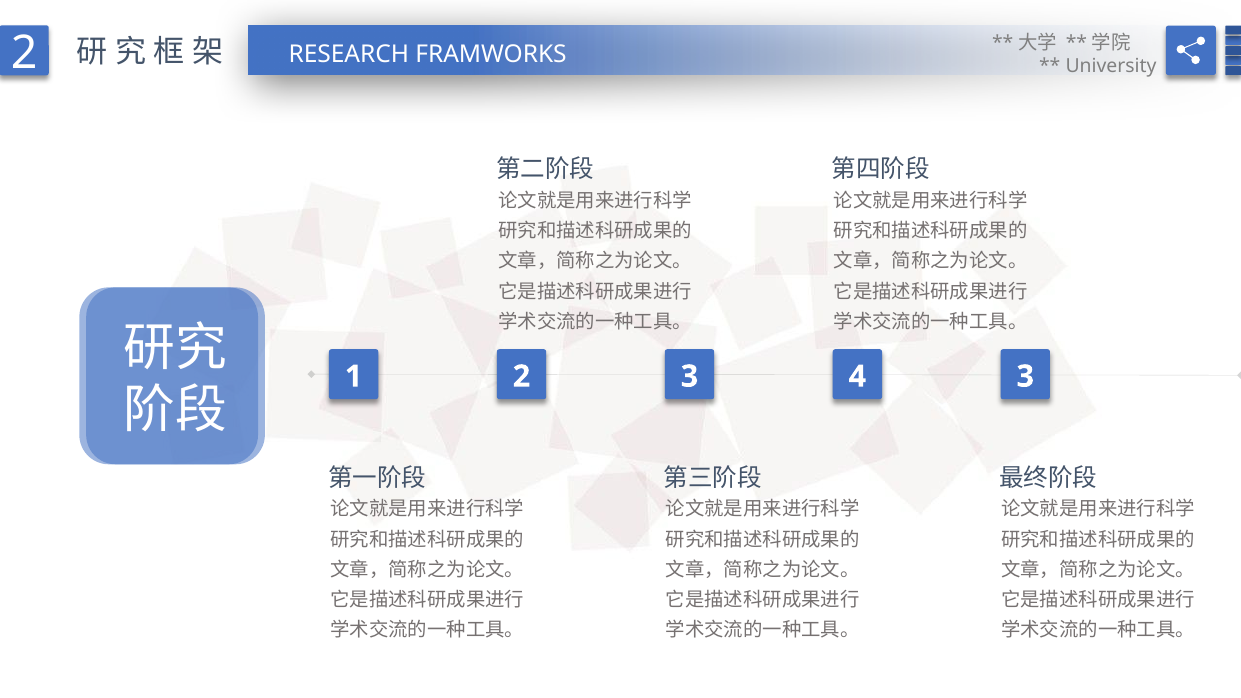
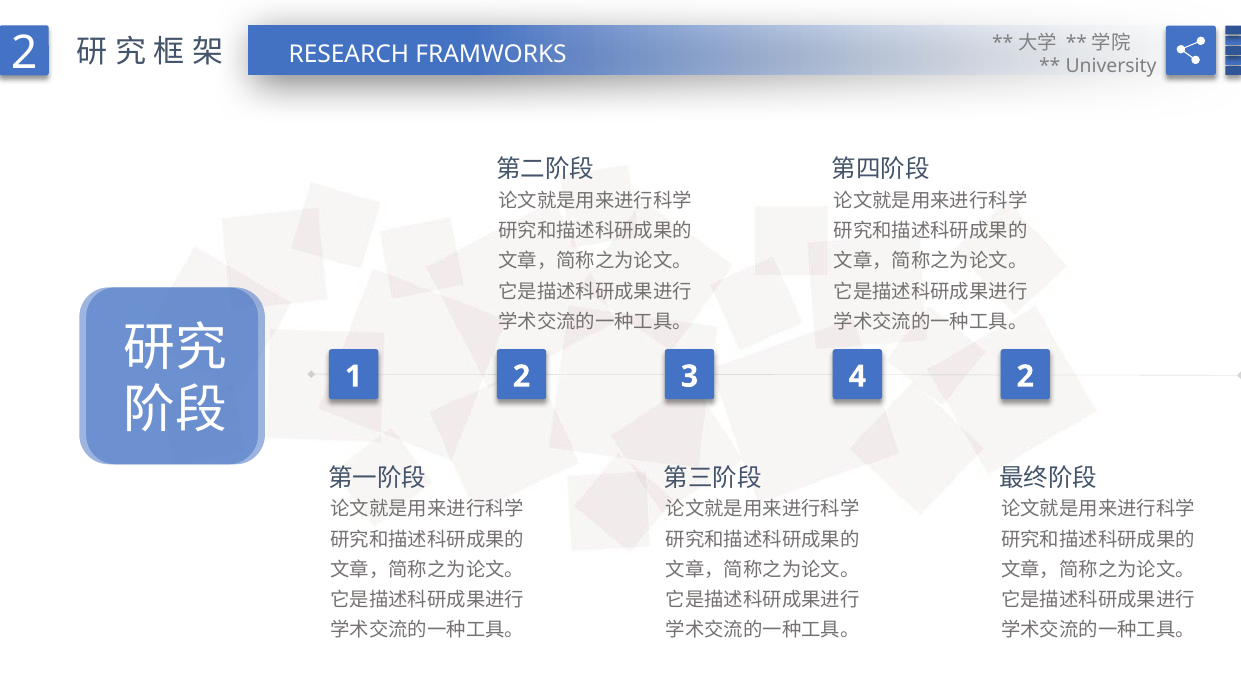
2 3: 3 -> 2
